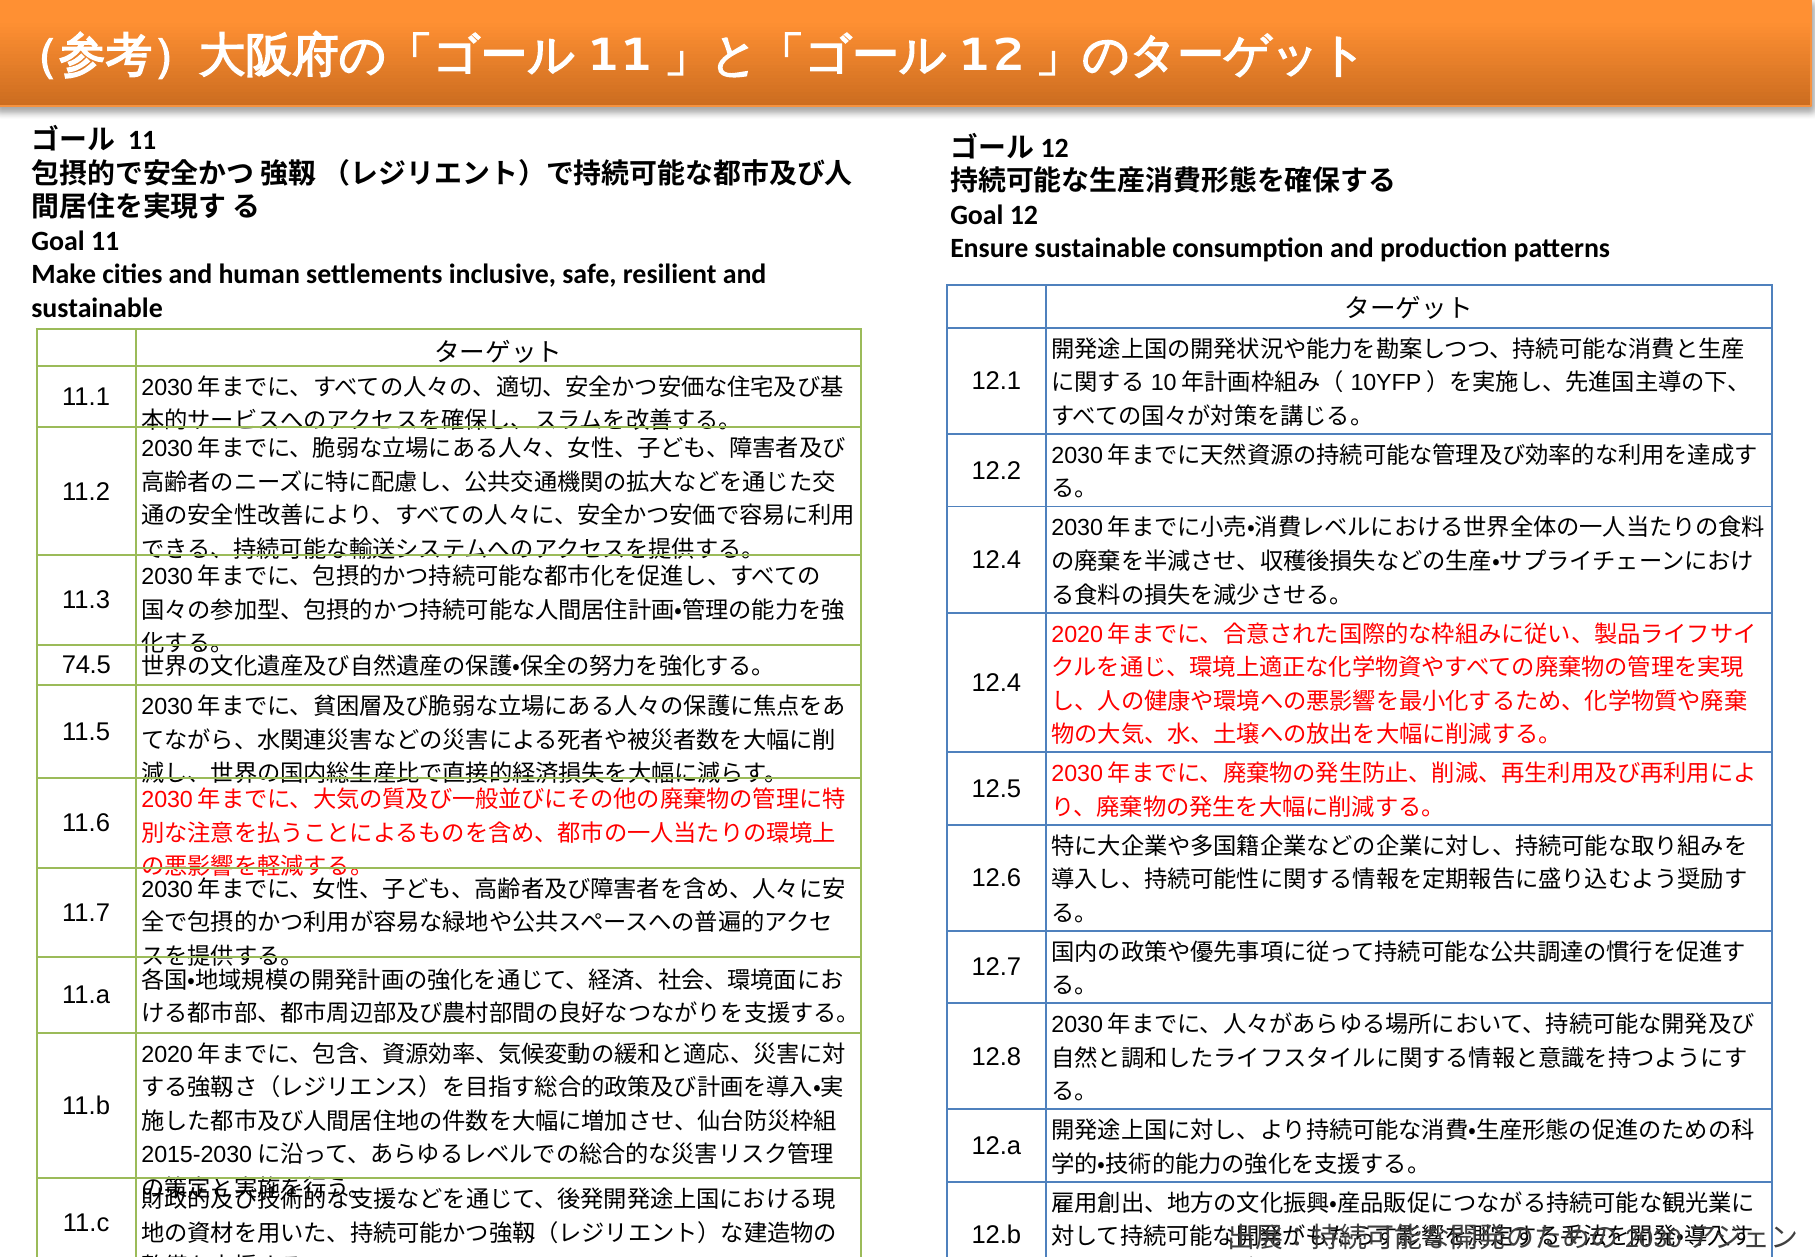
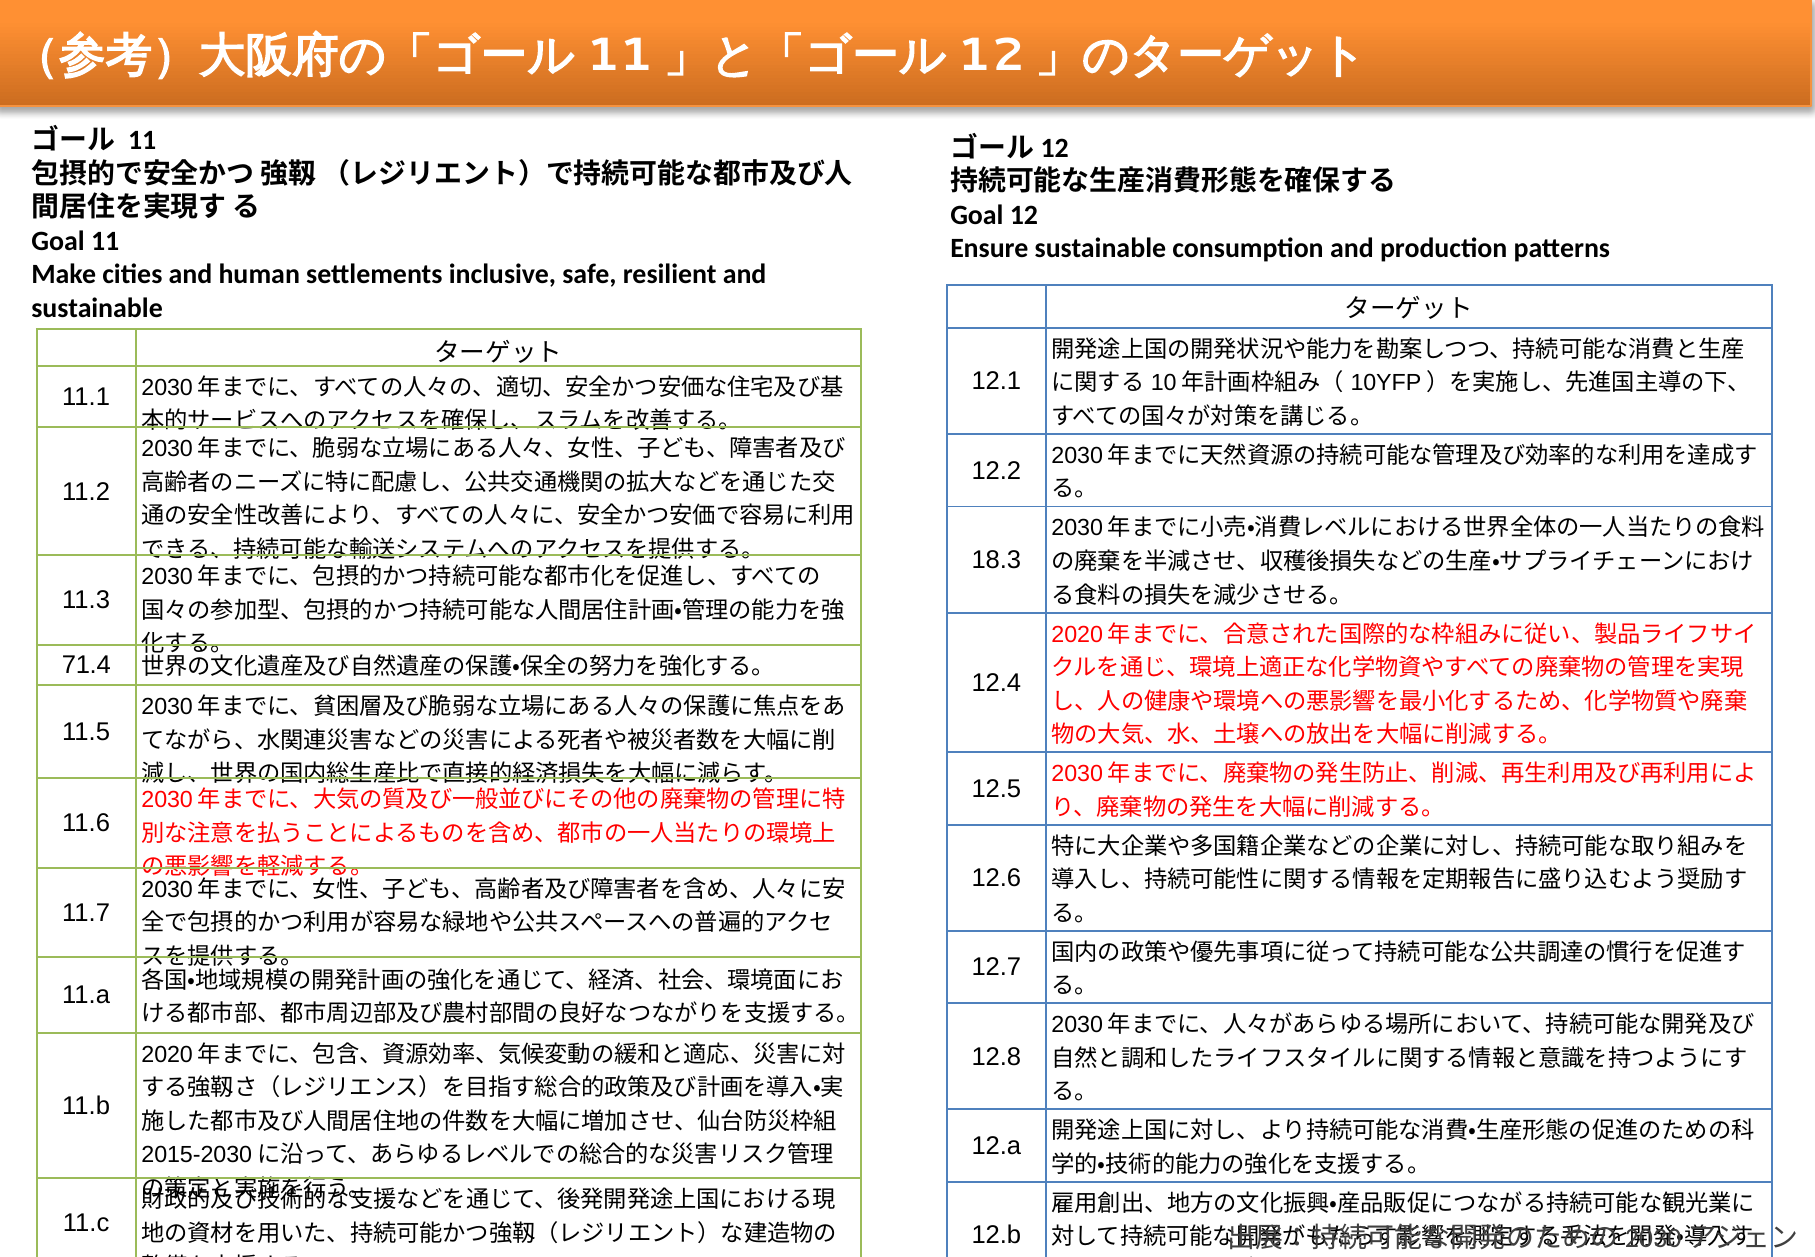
12.4 at (996, 560): 12.4 -> 18.3
74.5: 74.5 -> 71.4
